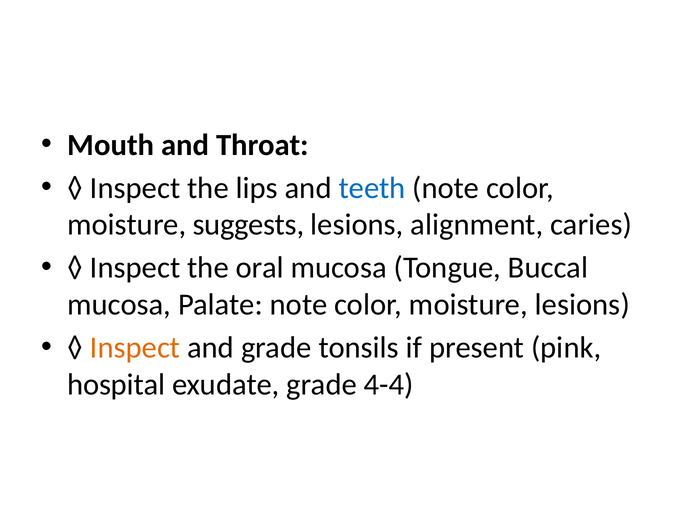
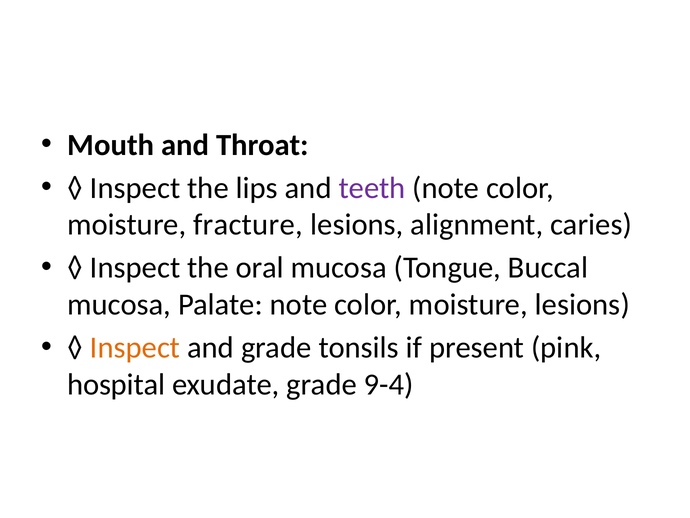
teeth colour: blue -> purple
suggests: suggests -> fracture
4-4: 4-4 -> 9-4
